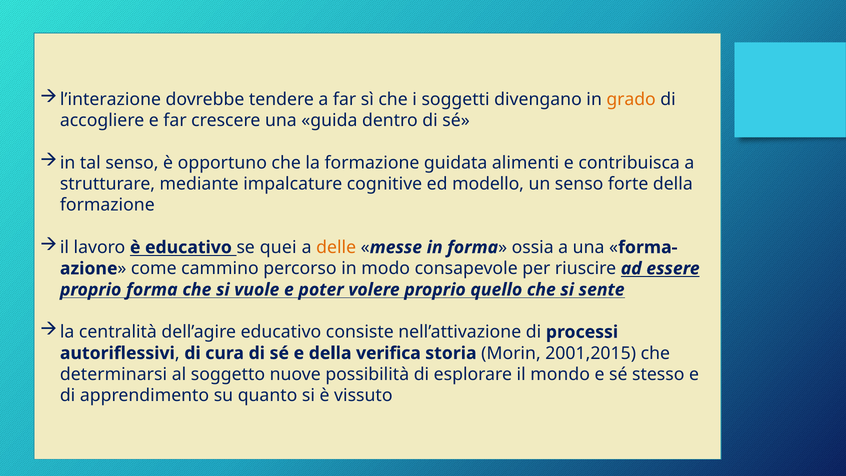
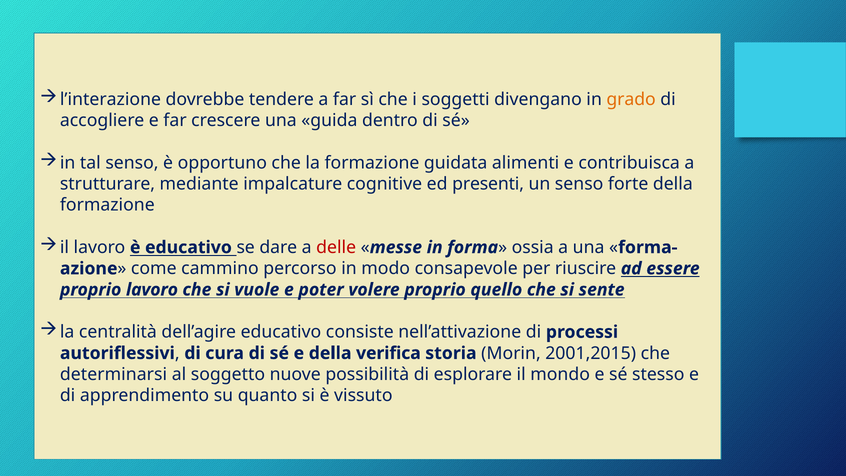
modello: modello -> presenti
quei: quei -> dare
delle colour: orange -> red
proprio forma: forma -> lavoro
